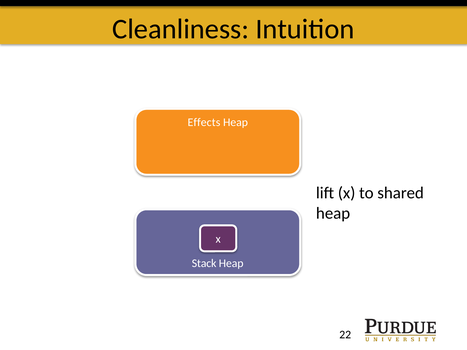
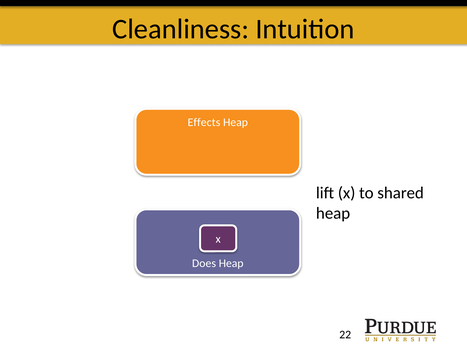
Stack: Stack -> Does
